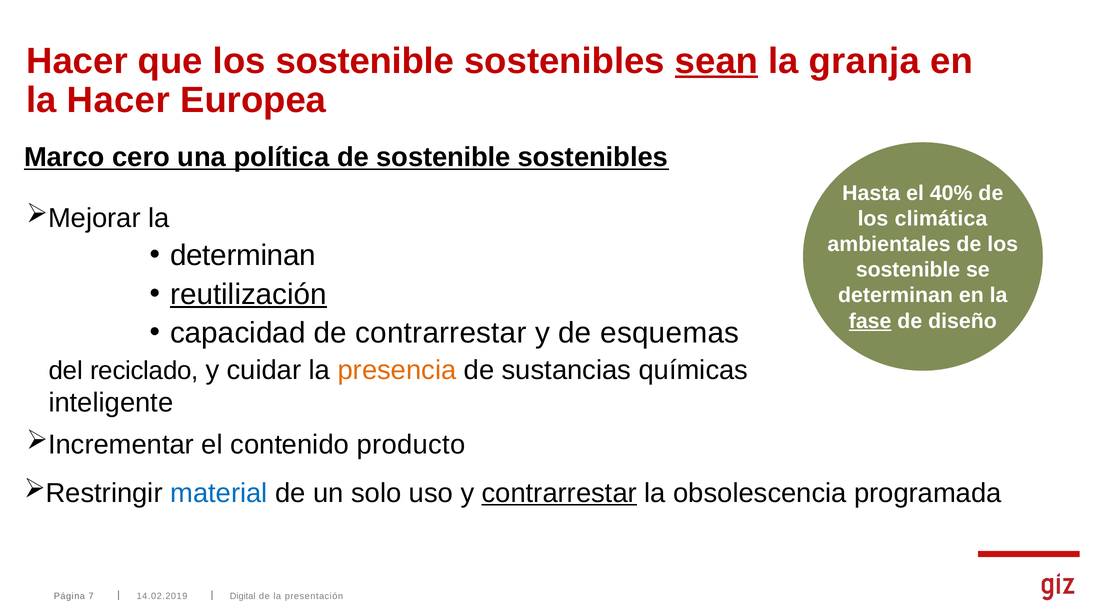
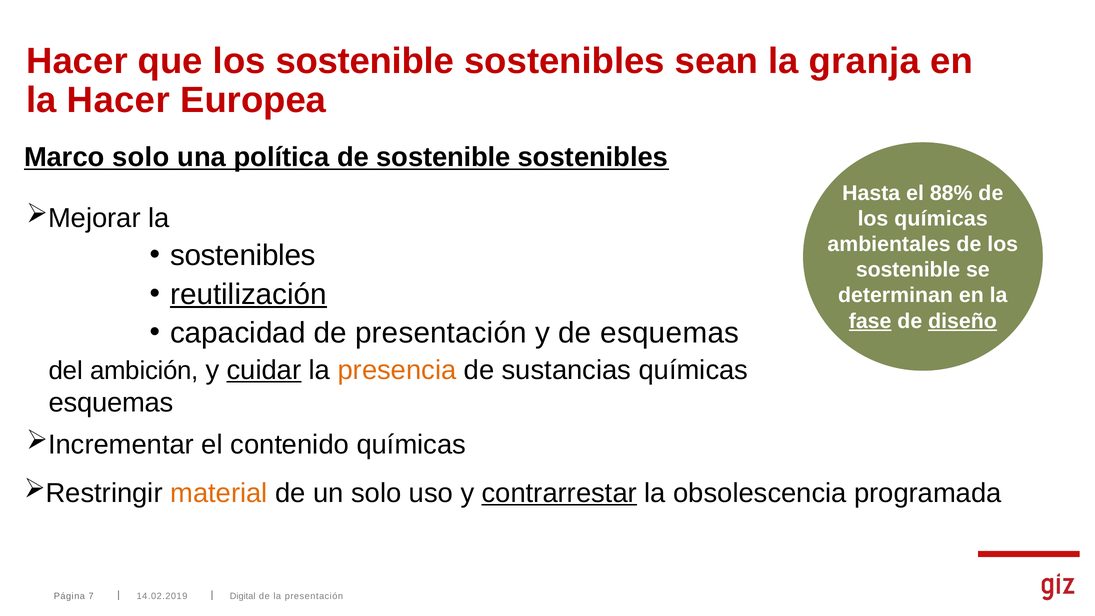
sean underline: present -> none
Marco cero: cero -> solo
40%: 40% -> 88%
los climática: climática -> químicas
determinan at (243, 256): determinan -> sostenibles
diseño underline: none -> present
de contrarrestar: contrarrestar -> presentación
reciclado: reciclado -> ambición
cuidar underline: none -> present
inteligente at (111, 403): inteligente -> esquemas
contenido producto: producto -> químicas
material colour: blue -> orange
